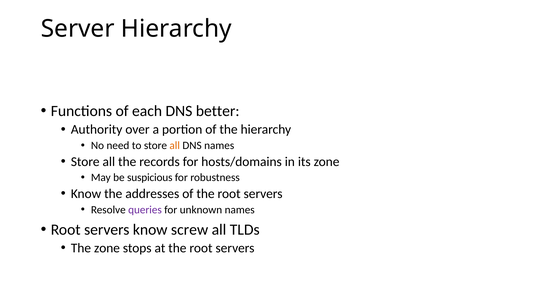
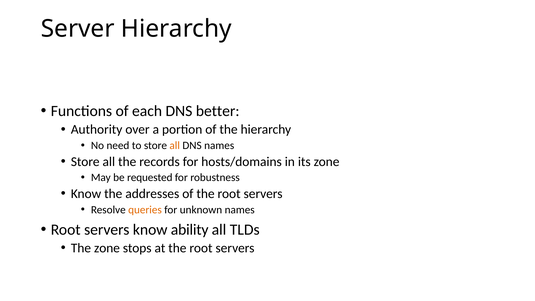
suspicious: suspicious -> requested
queries colour: purple -> orange
screw: screw -> ability
